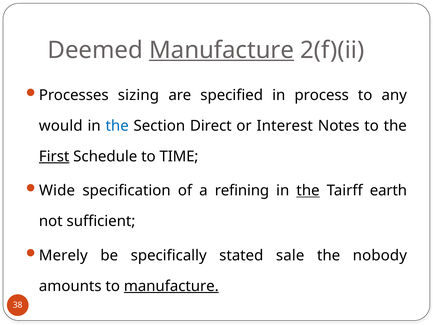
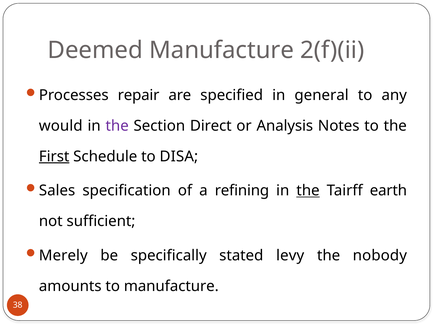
Manufacture at (222, 50) underline: present -> none
sizing: sizing -> repair
process: process -> general
the at (117, 126) colour: blue -> purple
Interest: Interest -> Analysis
TIME: TIME -> DISA
Wide: Wide -> Sales
sale: sale -> levy
manufacture at (171, 286) underline: present -> none
